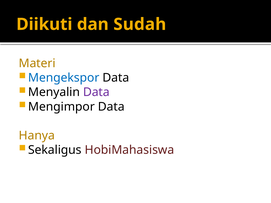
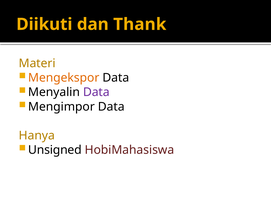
Sudah: Sudah -> Thank
Mengekspor colour: blue -> orange
Sekaligus: Sekaligus -> Unsigned
